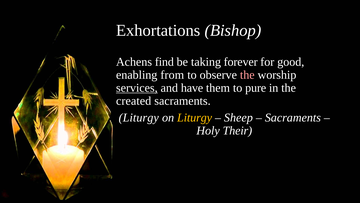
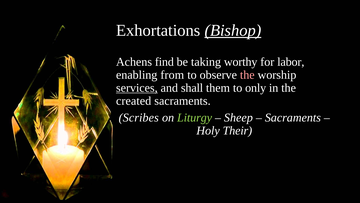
Bishop underline: none -> present
forever: forever -> worthy
good: good -> labor
have: have -> shall
pure: pure -> only
Liturgy at (139, 117): Liturgy -> Scribes
Liturgy at (195, 117) colour: yellow -> light green
